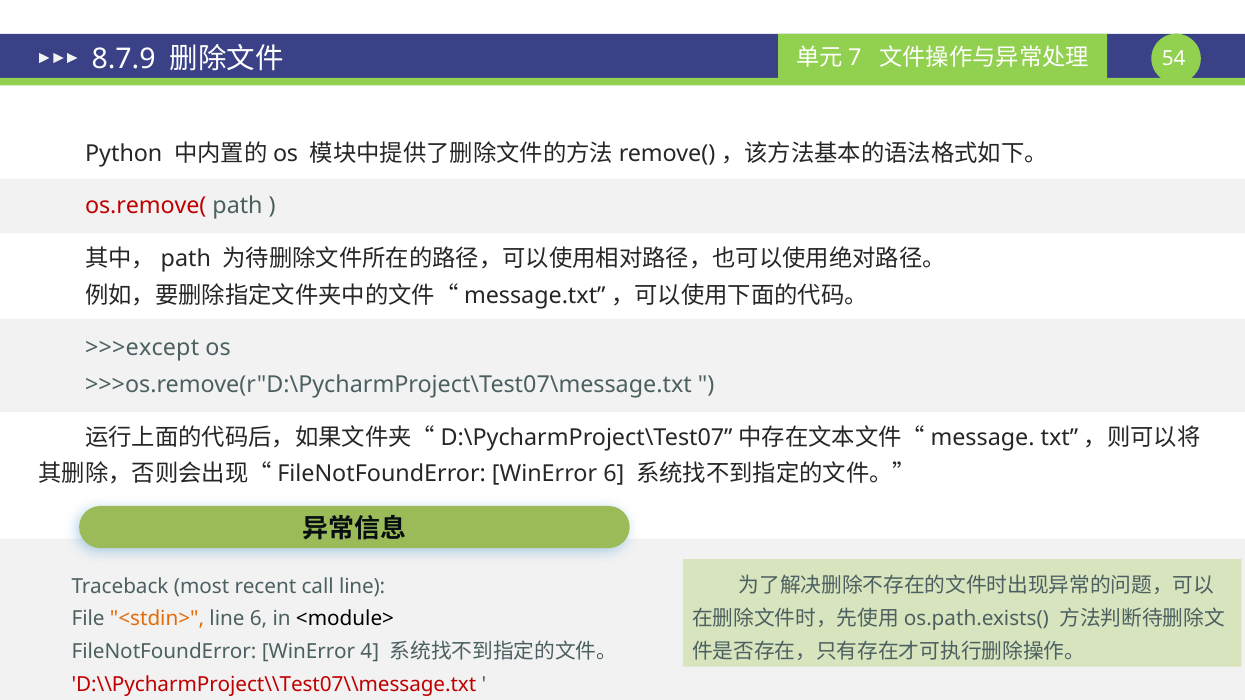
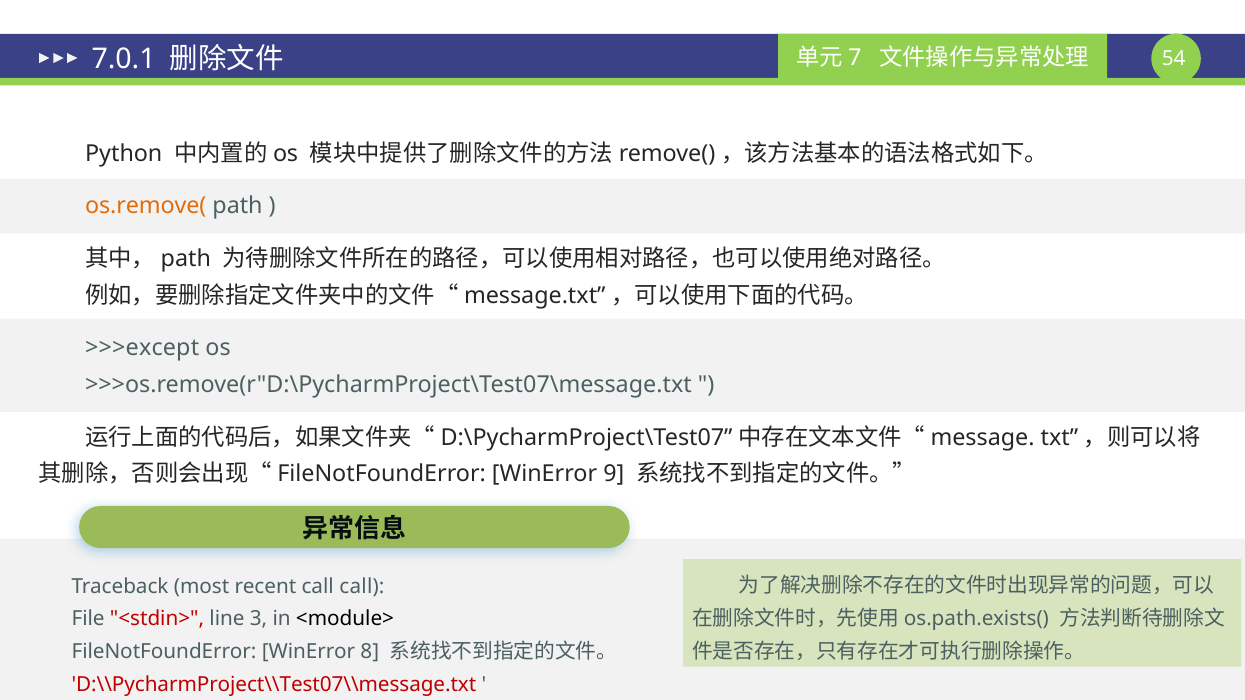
8.7.9: 8.7.9 -> 7.0.1
os.remove( colour: red -> orange
WinError 6: 6 -> 9
call line: line -> call
<stdin> colour: orange -> red
line 6: 6 -> 3
4: 4 -> 8
